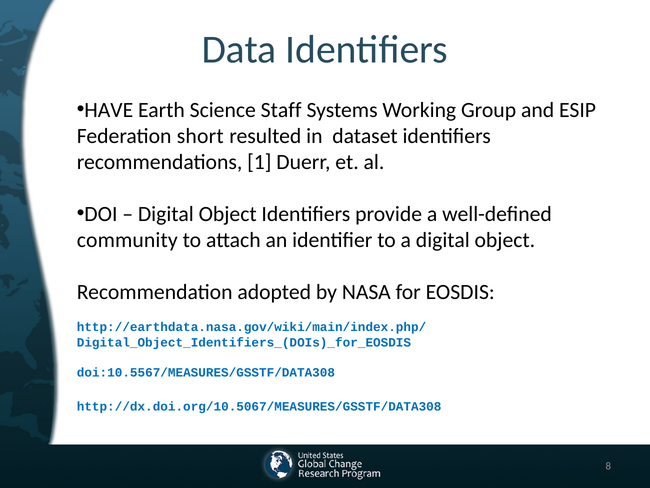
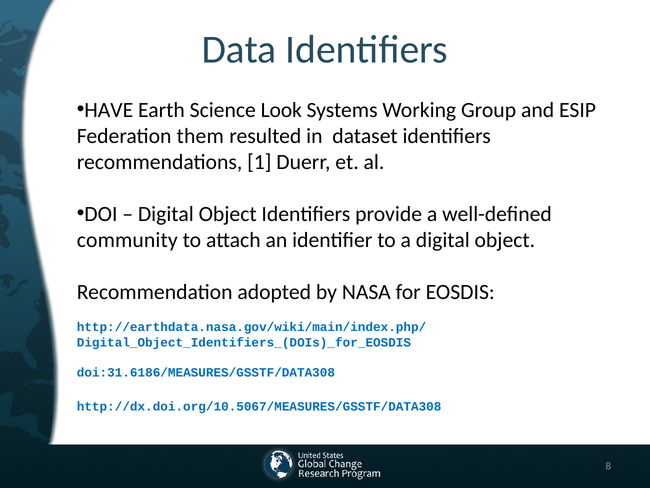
Staff: Staff -> Look
short: short -> them
doi:10.5567/MEASURES/GSSTF/DATA308: doi:10.5567/MEASURES/GSSTF/DATA308 -> doi:31.6186/MEASURES/GSSTF/DATA308
